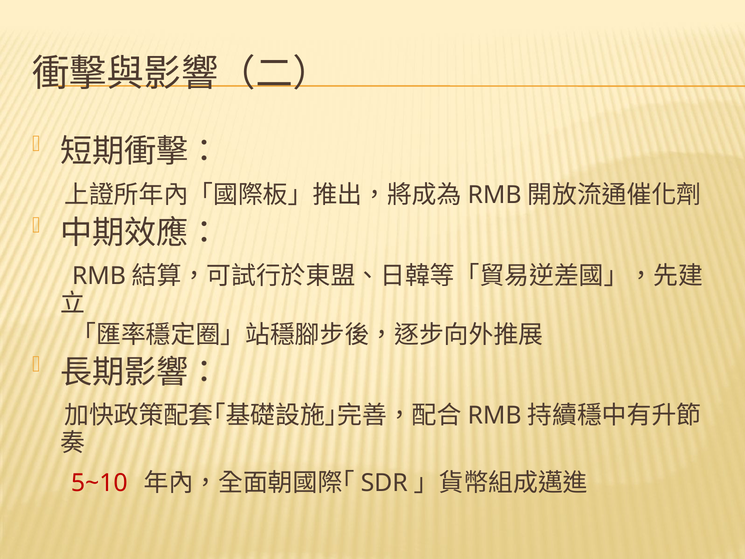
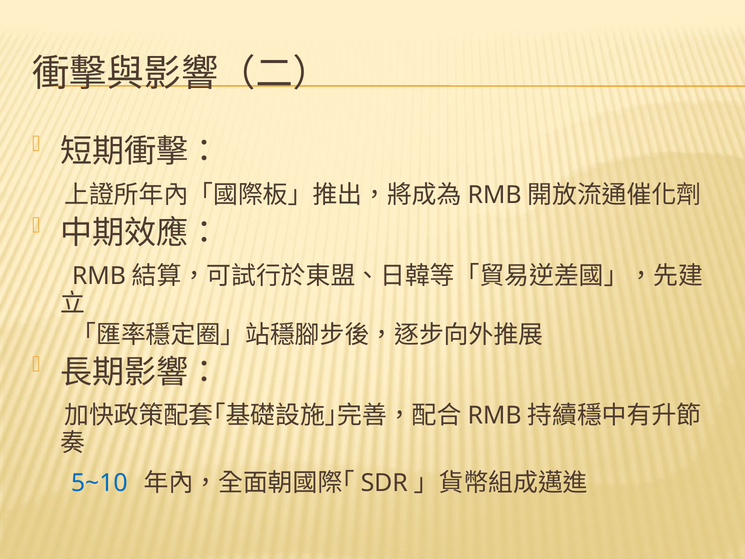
5~10 colour: red -> blue
